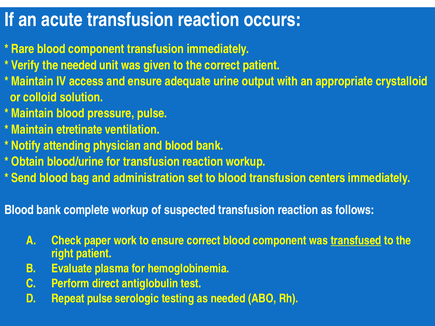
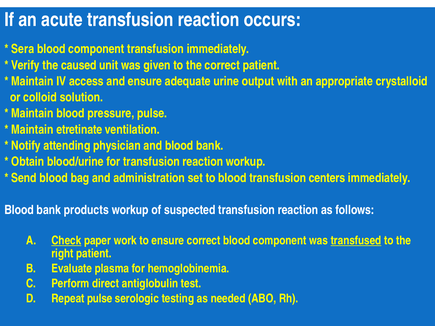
Rare: Rare -> Sera
the needed: needed -> caused
complete: complete -> products
Check underline: none -> present
